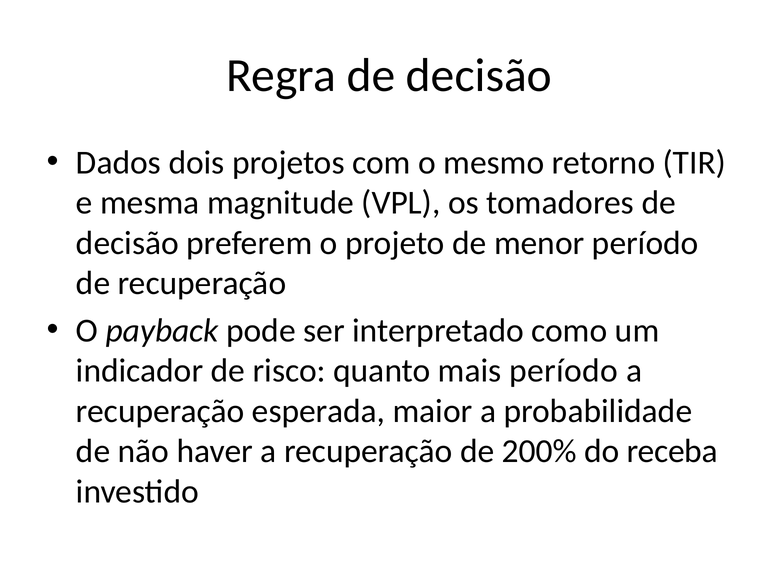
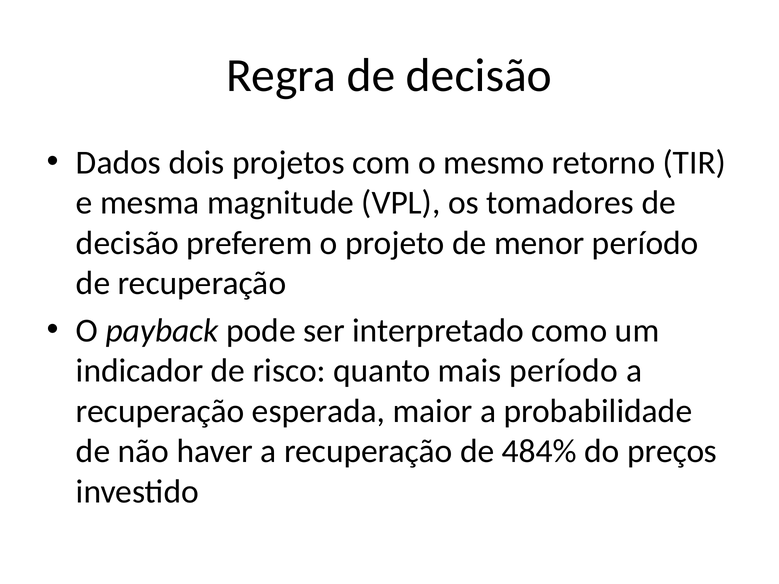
200%: 200% -> 484%
receba: receba -> preços
